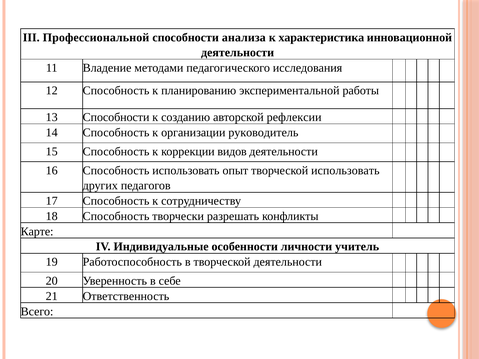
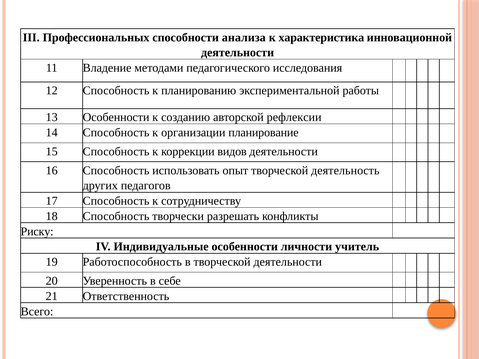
Профессиональной: Профессиональной -> Профессиональных
13 Способности: Способности -> Особенности
руководитель: руководитель -> планирование
творческой использовать: использовать -> деятельность
Карте: Карте -> Риску
